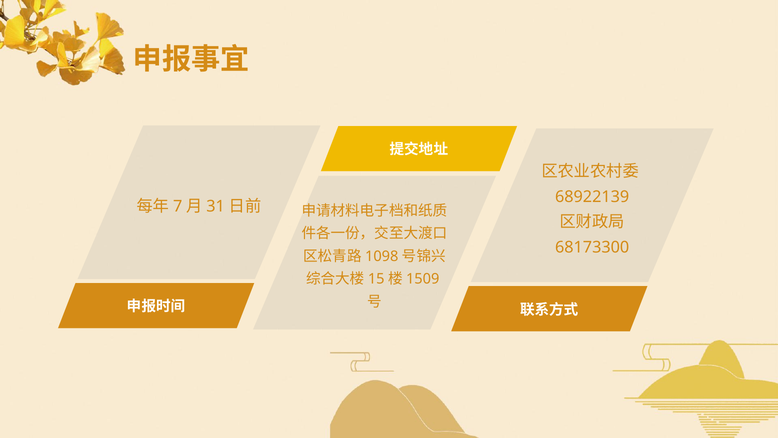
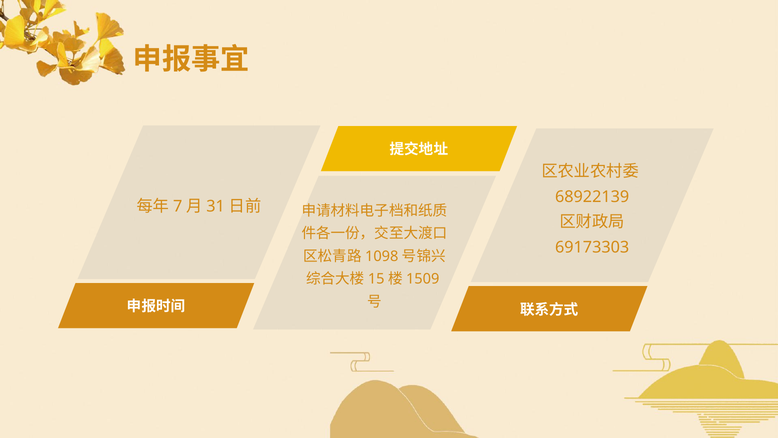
68173300: 68173300 -> 69173303
